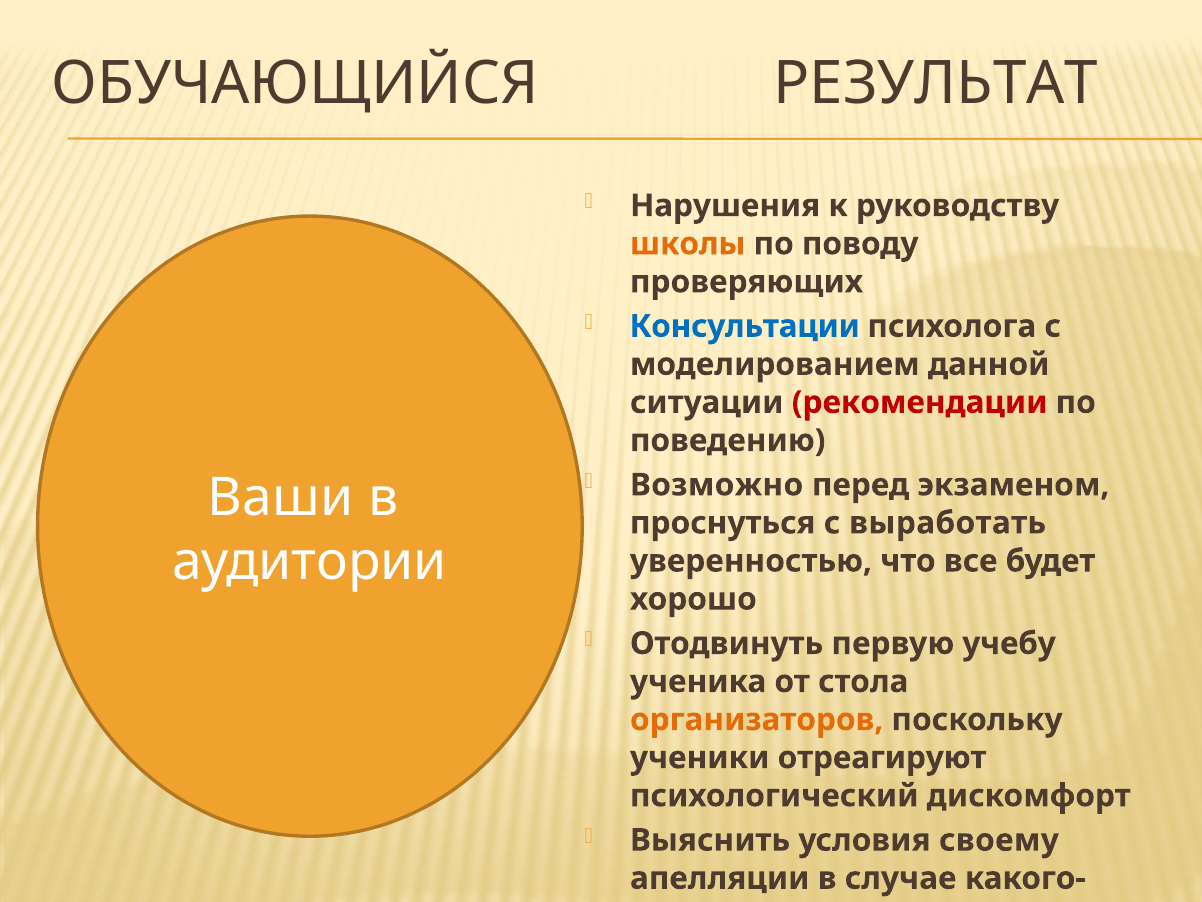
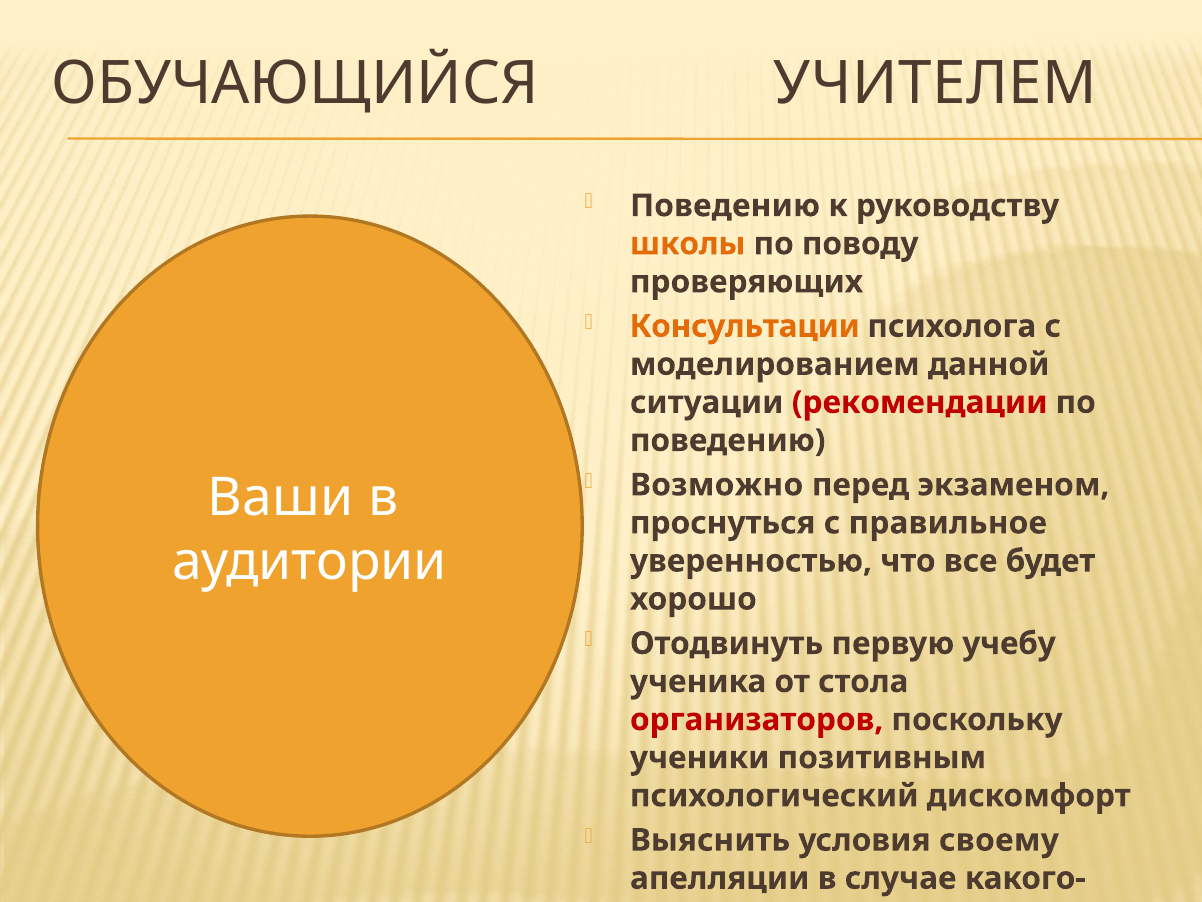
РЕЗУЛЬТАТ: РЕЗУЛЬТАТ -> УЧИТЕЛЕМ
Нарушения at (725, 206): Нарушения -> Поведению
Консультации colour: blue -> orange
выработать: выработать -> правильное
организаторов colour: orange -> red
отреагируют: отреагируют -> позитивным
